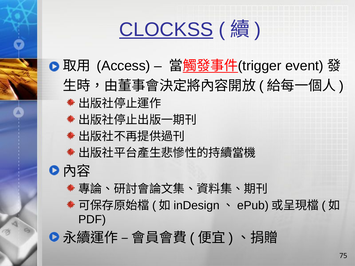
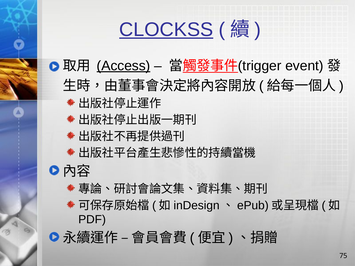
Access underline: none -> present
